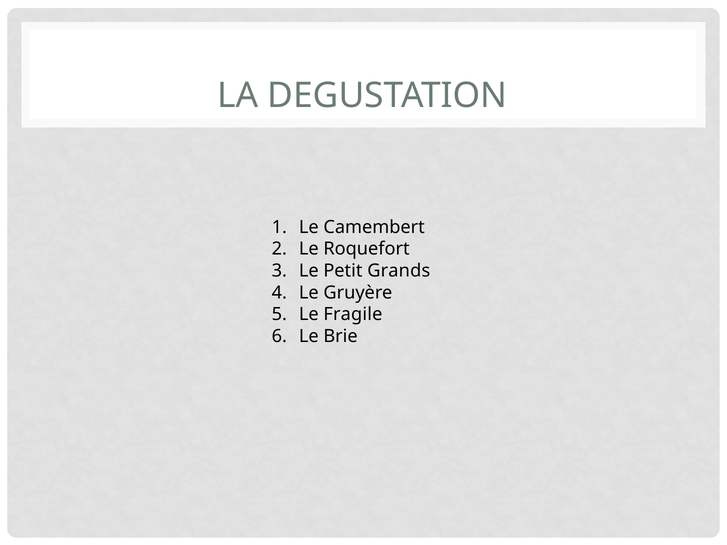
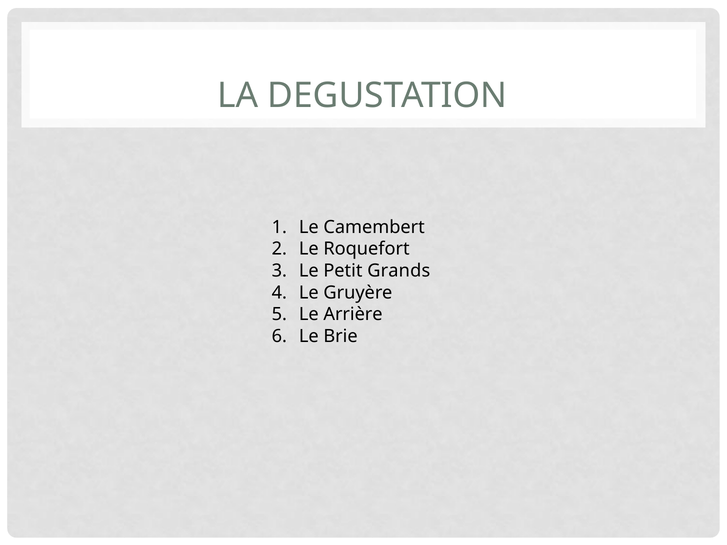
Fragile: Fragile -> Arrière
